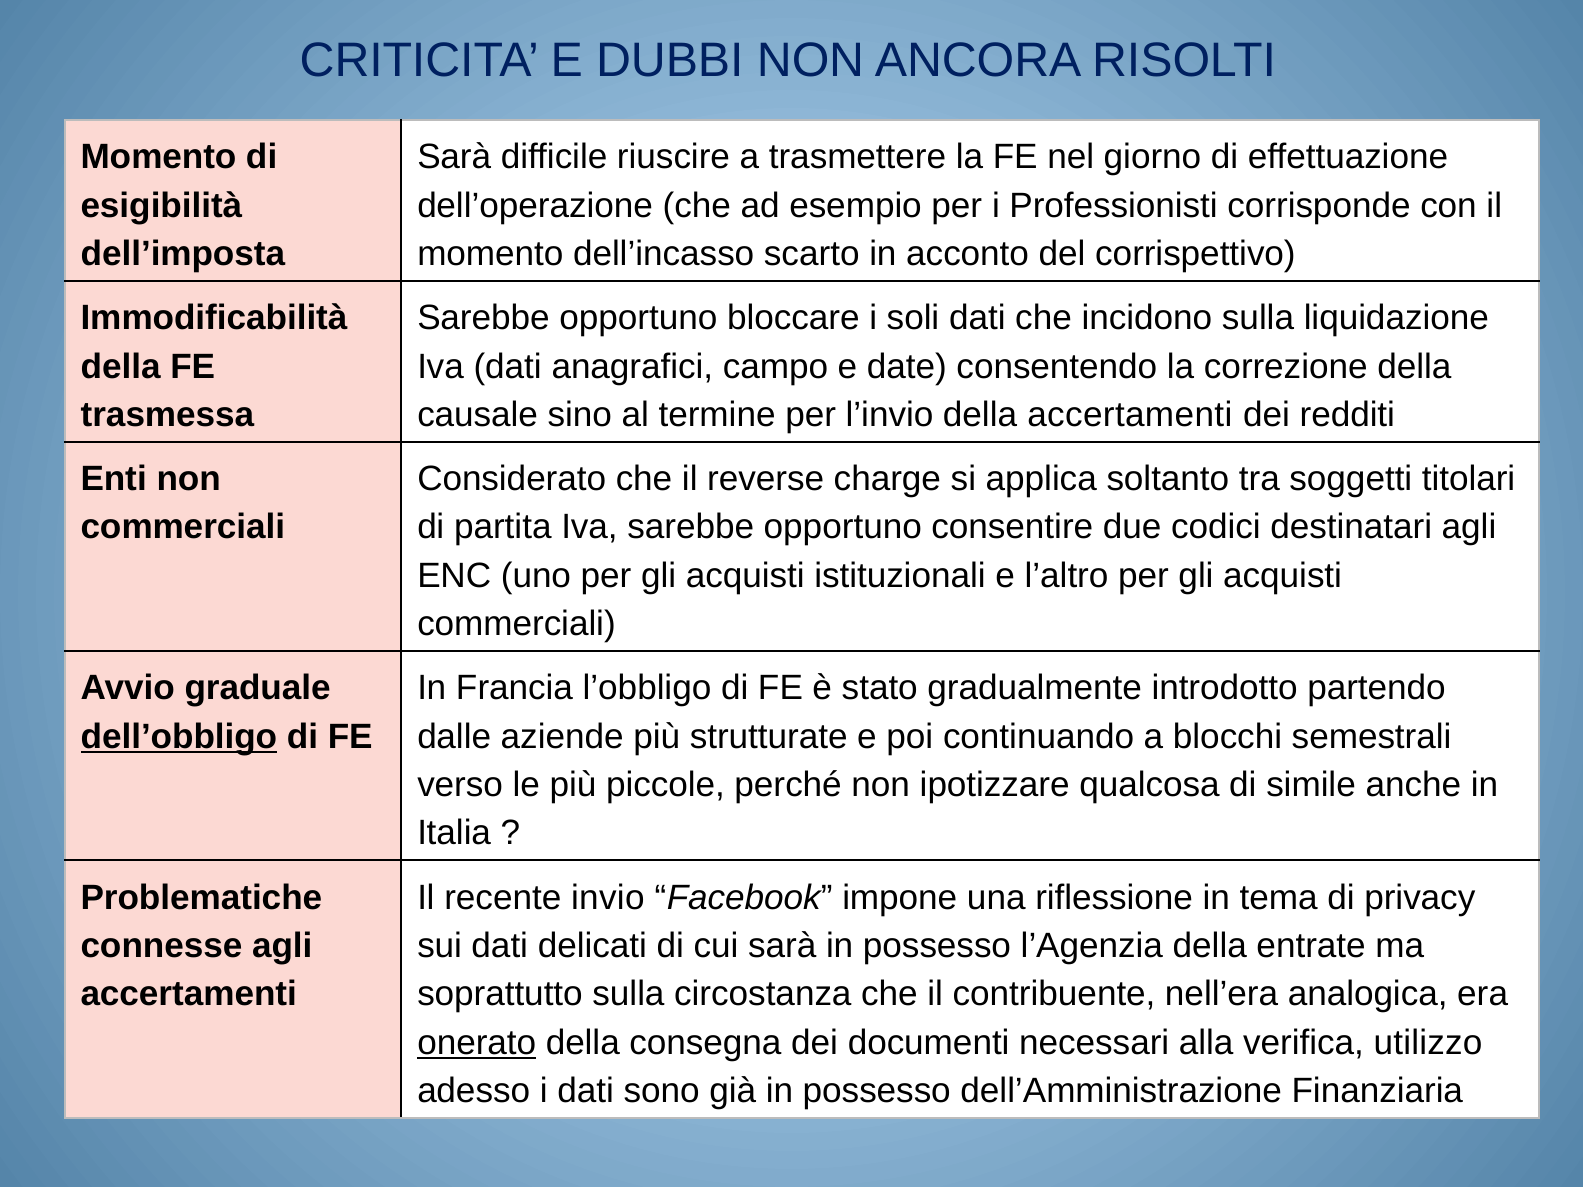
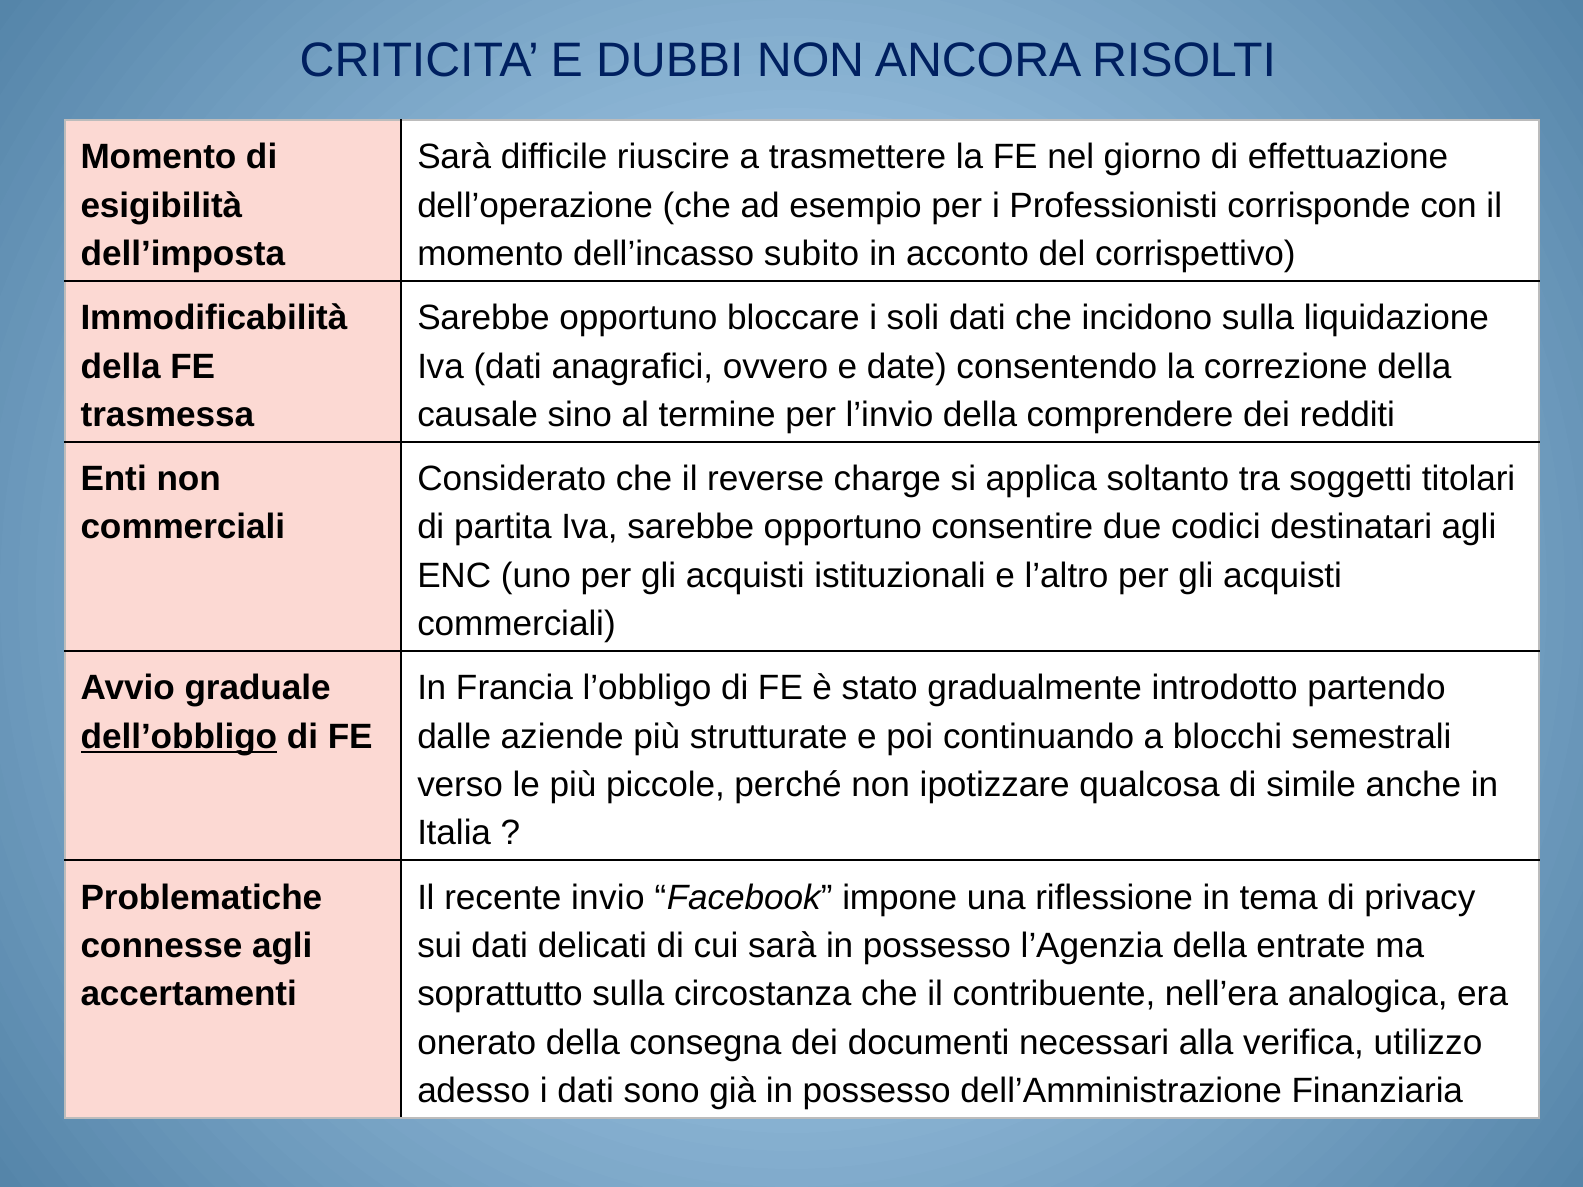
scarto: scarto -> subito
campo: campo -> ovvero
della accertamenti: accertamenti -> comprendere
onerato underline: present -> none
